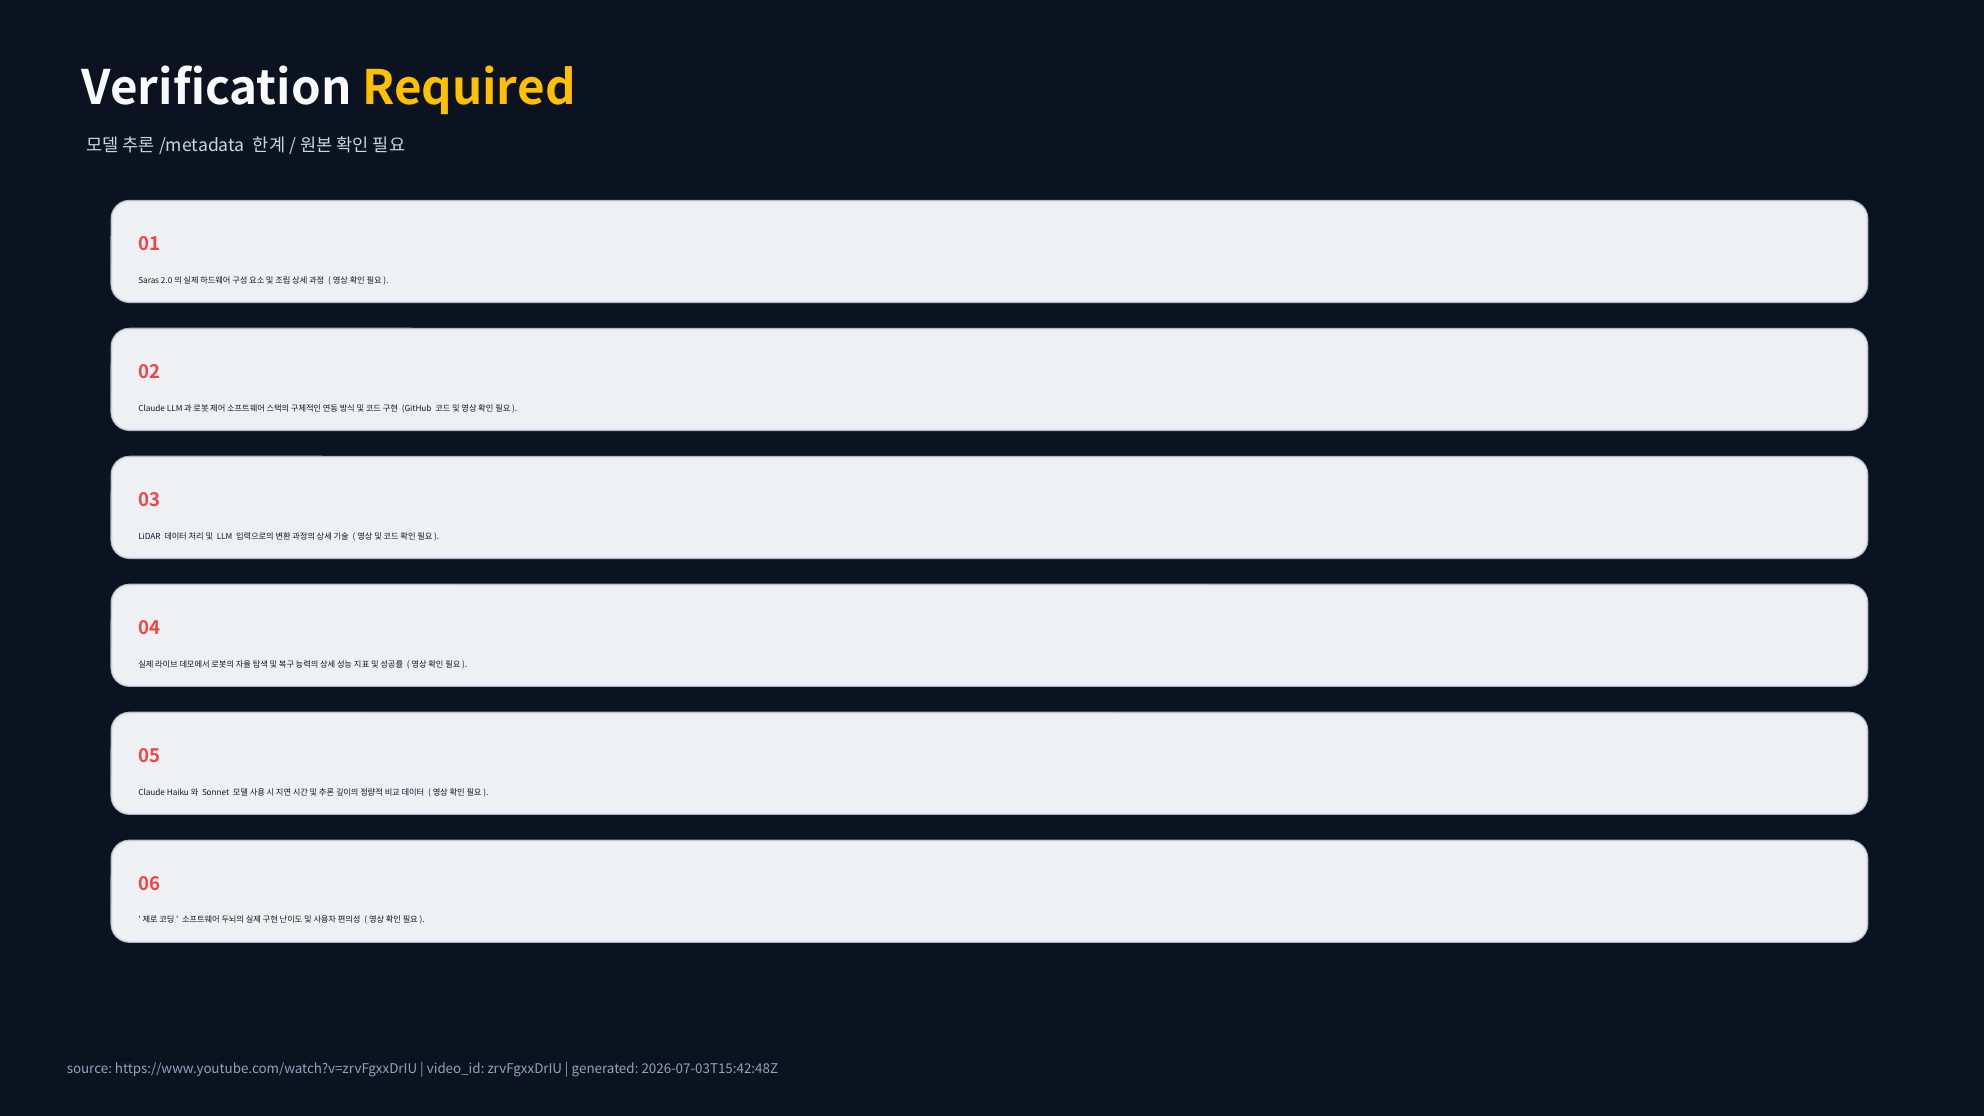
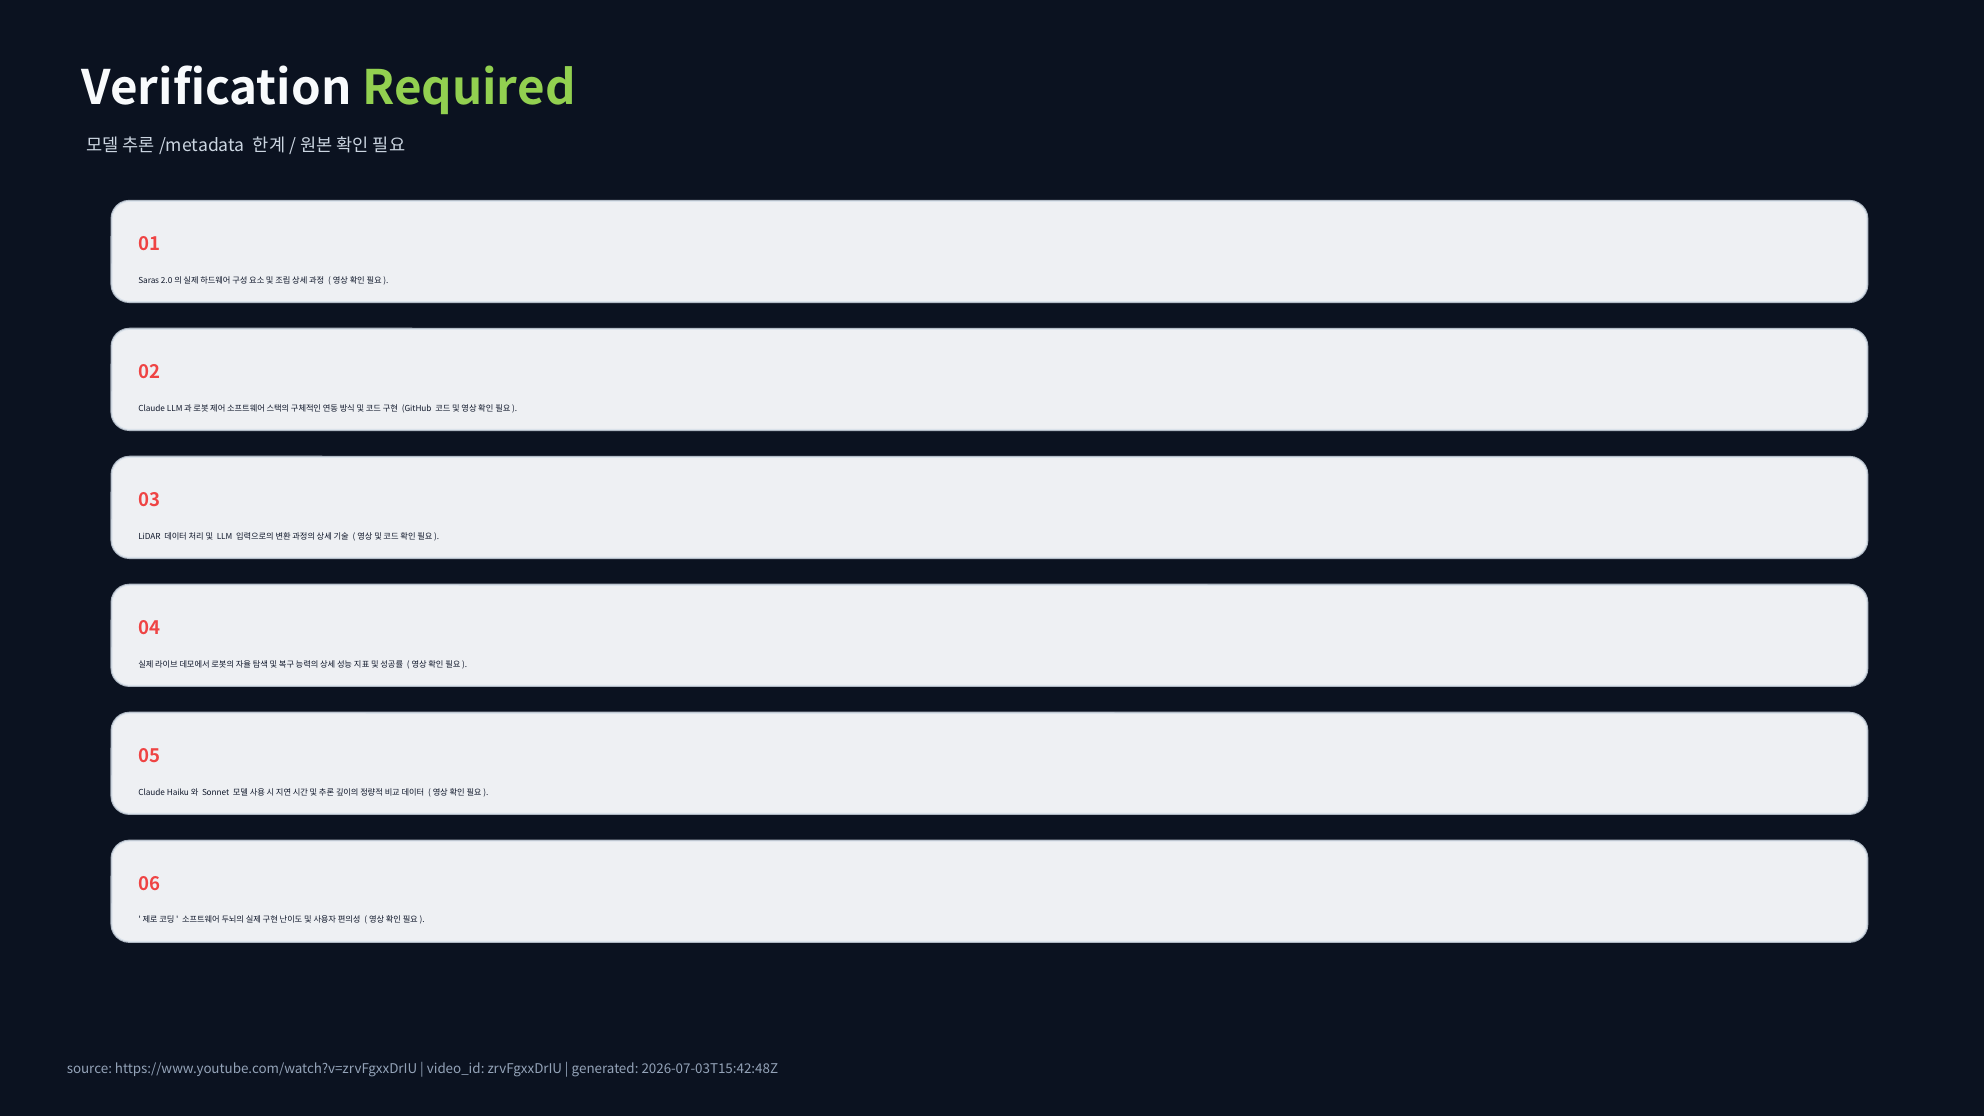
Required colour: yellow -> light green
